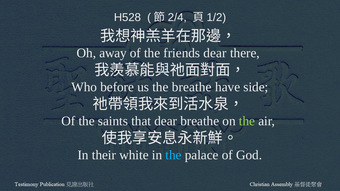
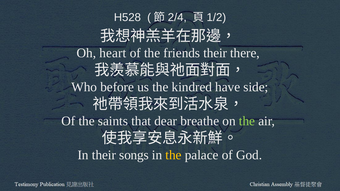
away: away -> heart
friends dear: dear -> their
the breathe: breathe -> kindred
white: white -> songs
the at (174, 155) colour: light blue -> yellow
